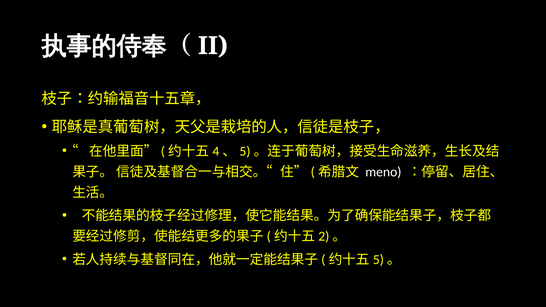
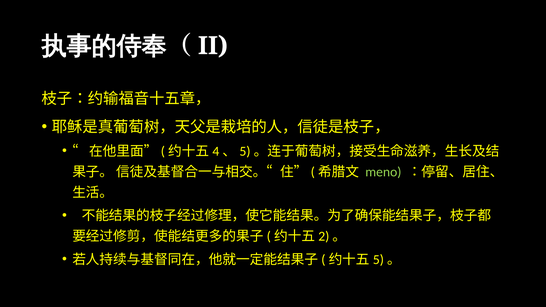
meno colour: white -> light green
